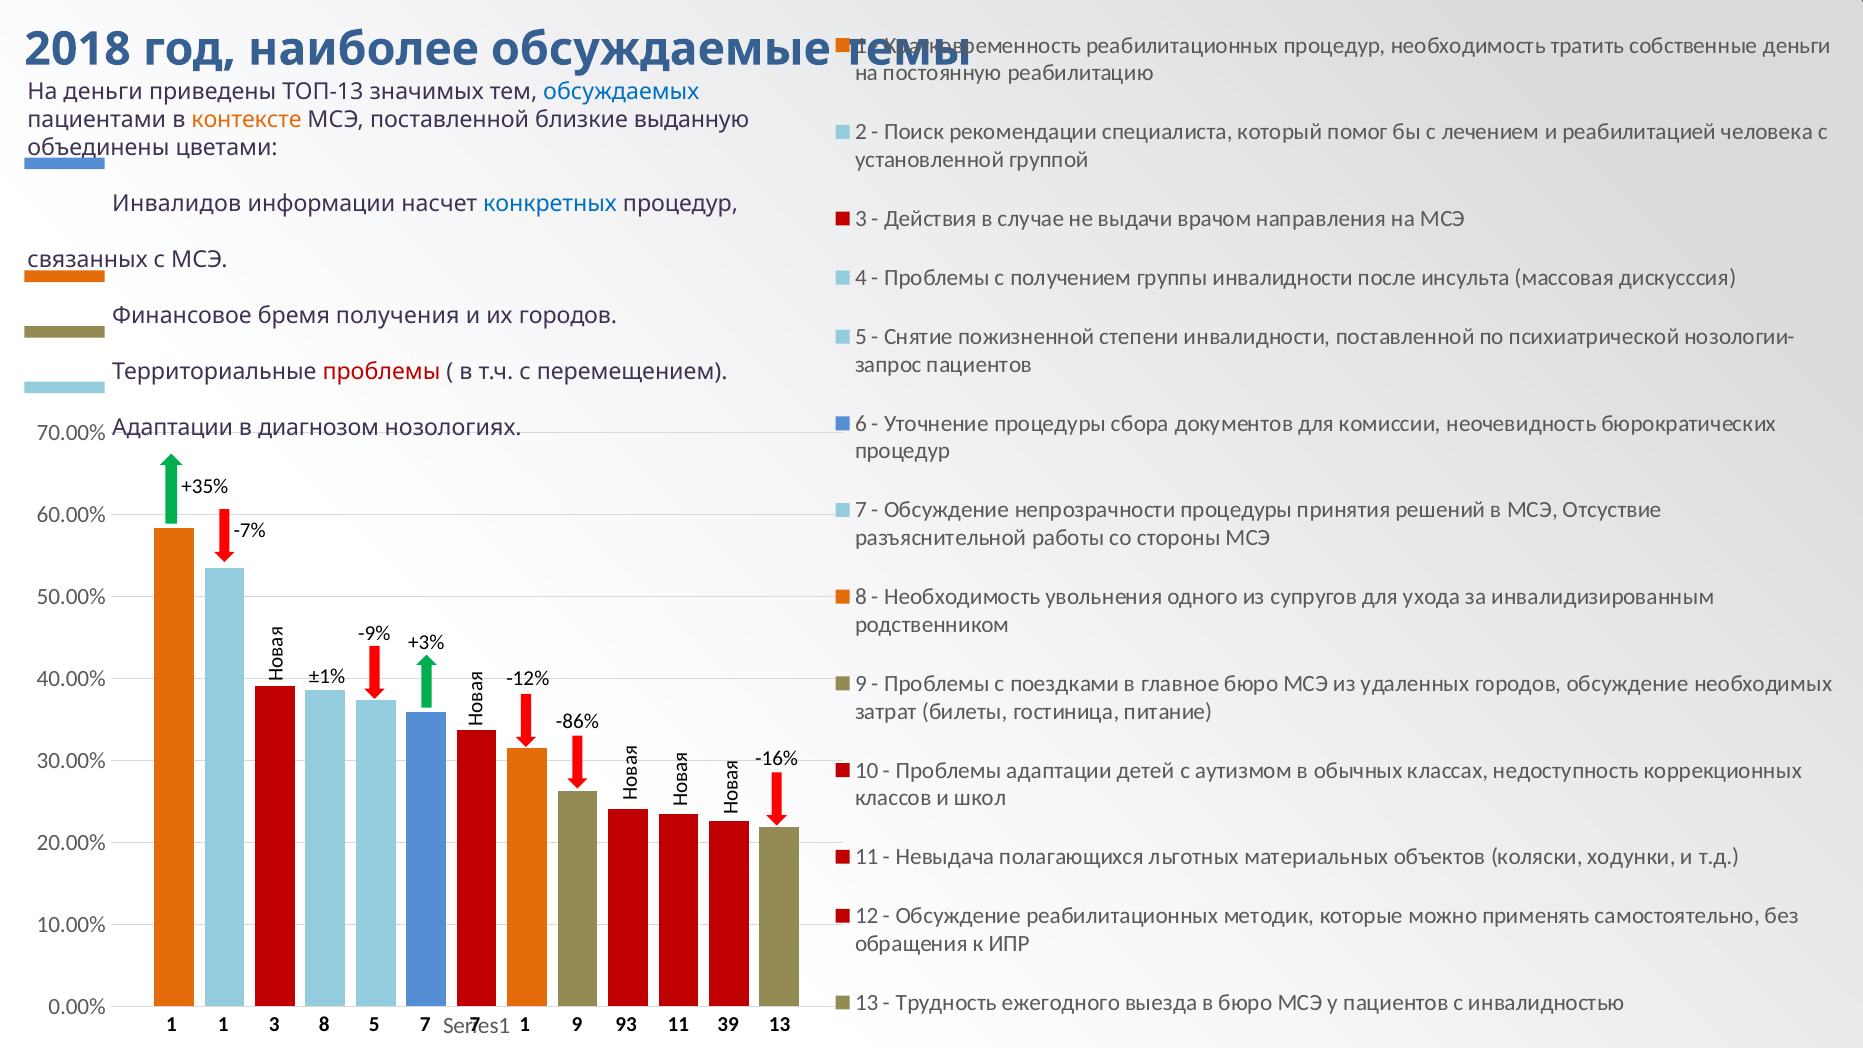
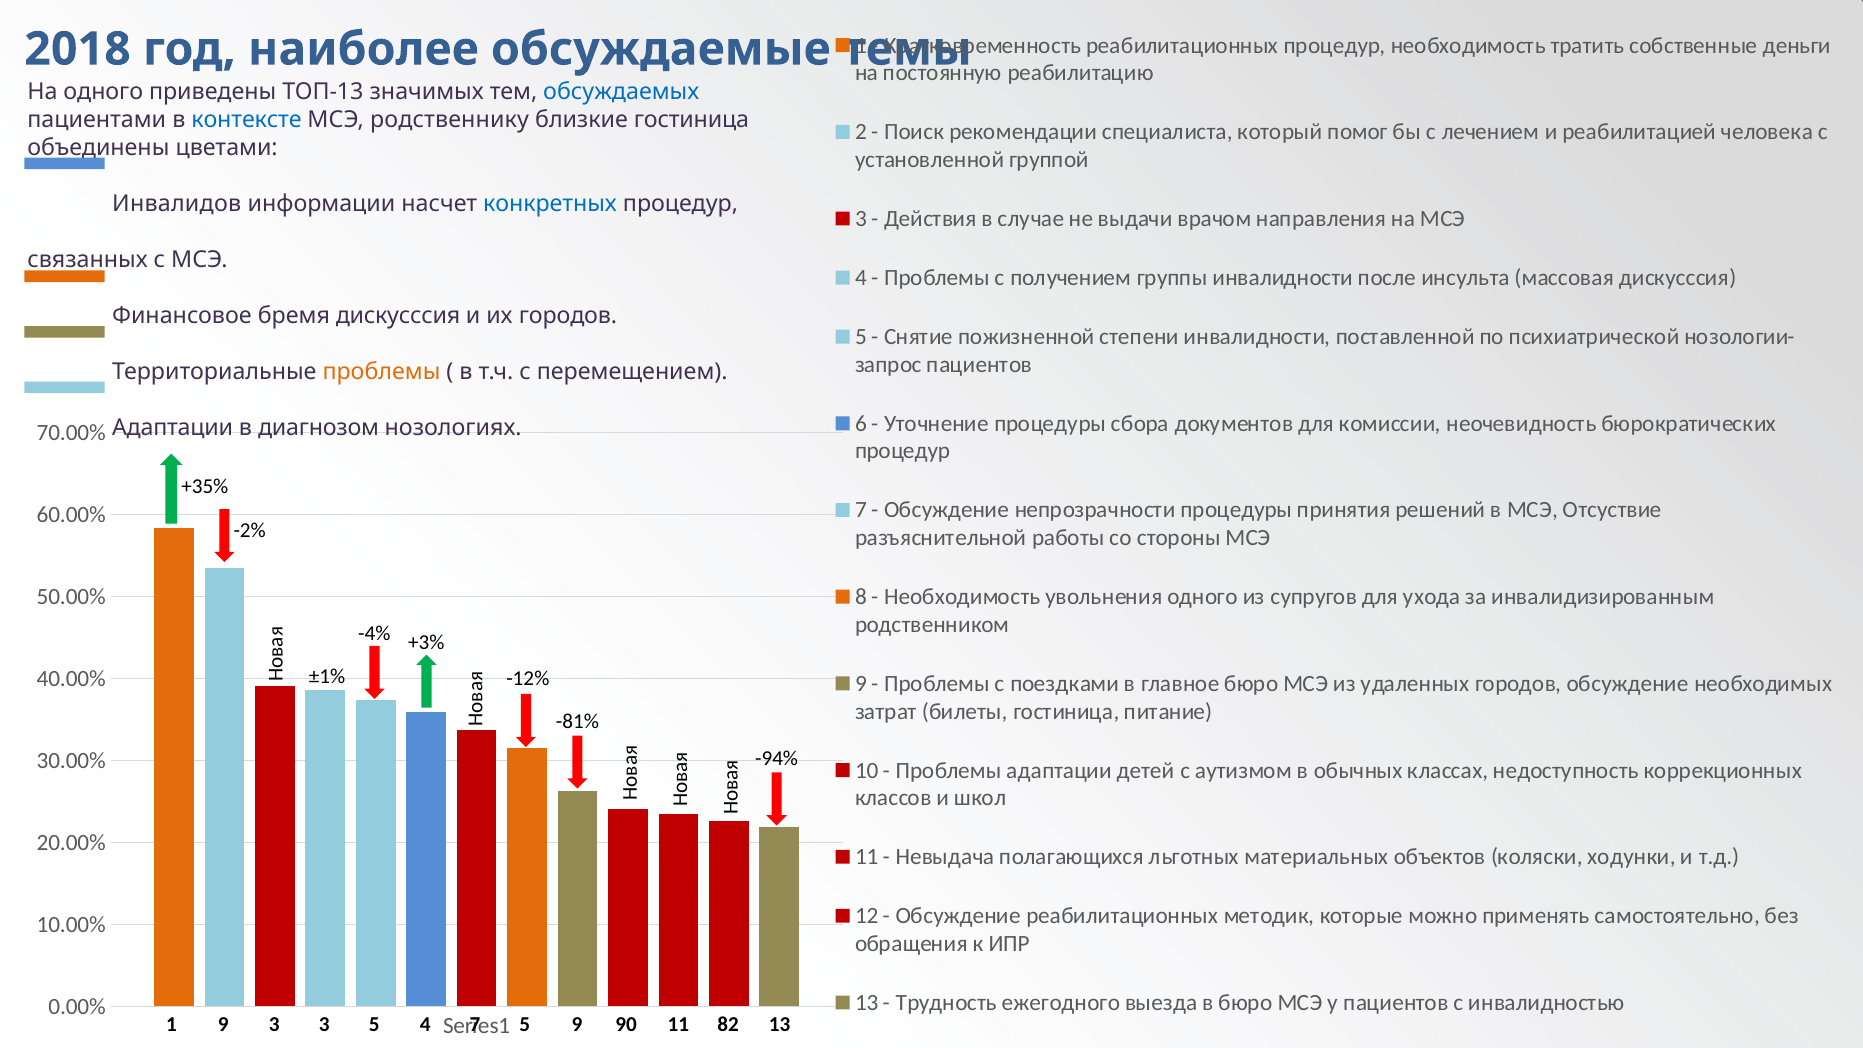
На деньги: деньги -> одного
контексте colour: orange -> blue
МСЭ поставленной: поставленной -> родственнику
близкие выданную: выданную -> гостиница
бремя получения: получения -> дискусссия
проблемы at (381, 372) colour: red -> orange
-7%: -7% -> -2%
-9%: -9% -> -4%
-86%: -86% -> -81%
-16%: -16% -> -94%
1 1: 1 -> 9
3 8: 8 -> 3
5 7: 7 -> 4
1 at (525, 1025): 1 -> 5
93: 93 -> 90
39: 39 -> 82
